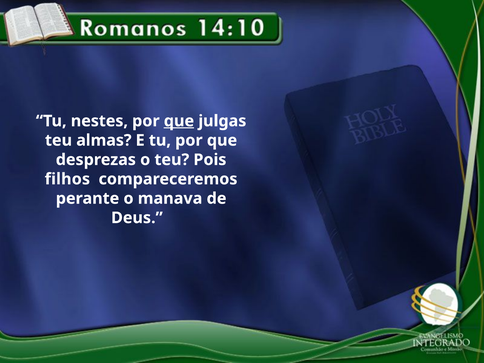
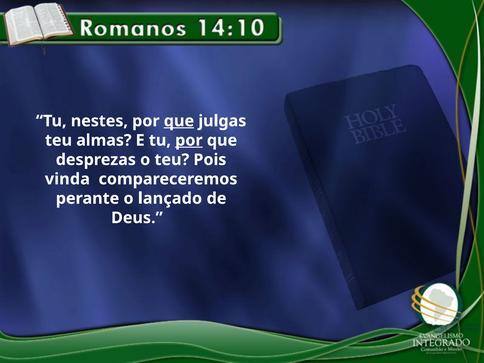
por at (189, 140) underline: none -> present
filhos: filhos -> vinda
manava: manava -> lançado
